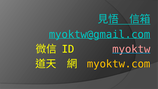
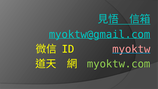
myoktw.com colour: yellow -> light green
